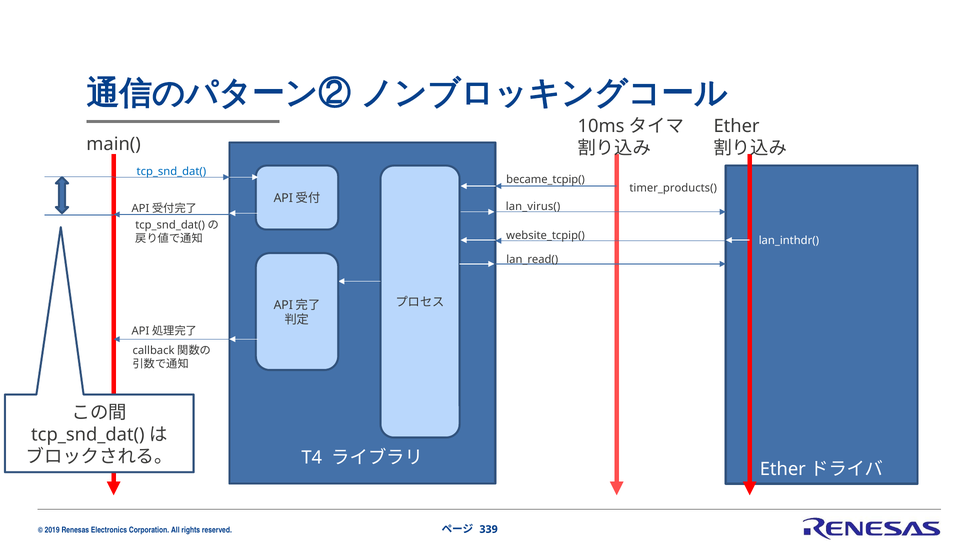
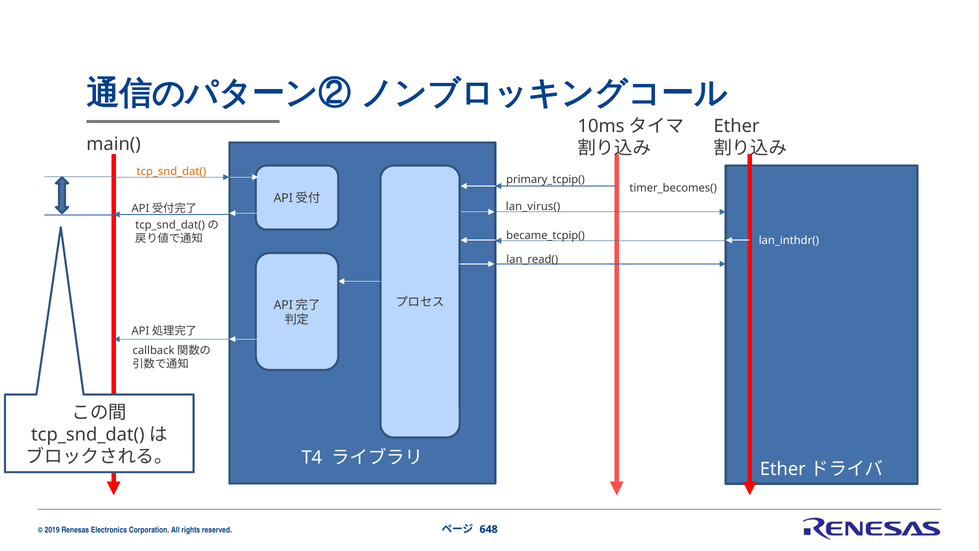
tcp_snd_dat( colour: blue -> orange
became_tcpip(: became_tcpip( -> primary_tcpip(
timer_products(: timer_products( -> timer_becomes(
website_tcpip(: website_tcpip( -> became_tcpip(
339: 339 -> 648
